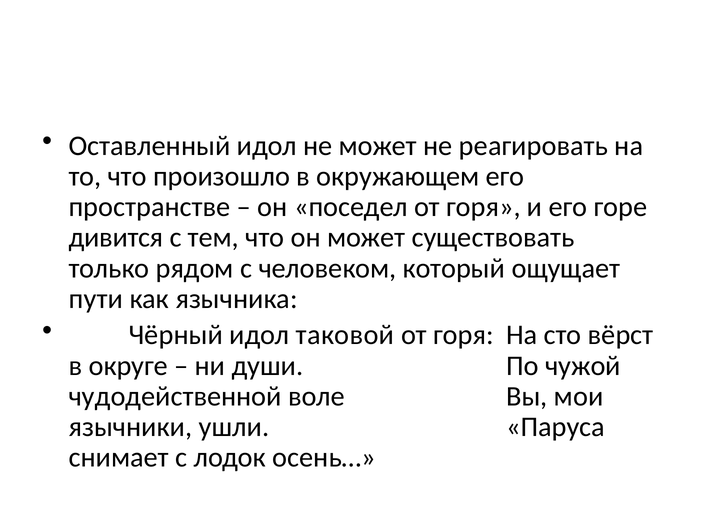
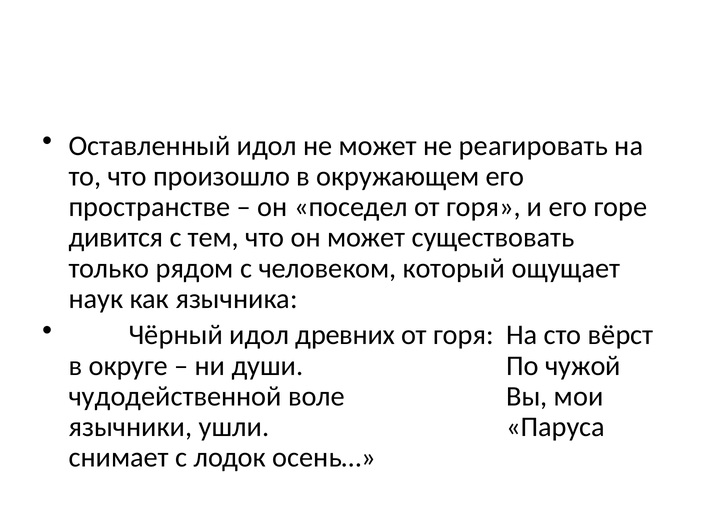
пути: пути -> наук
таковой: таковой -> древних
